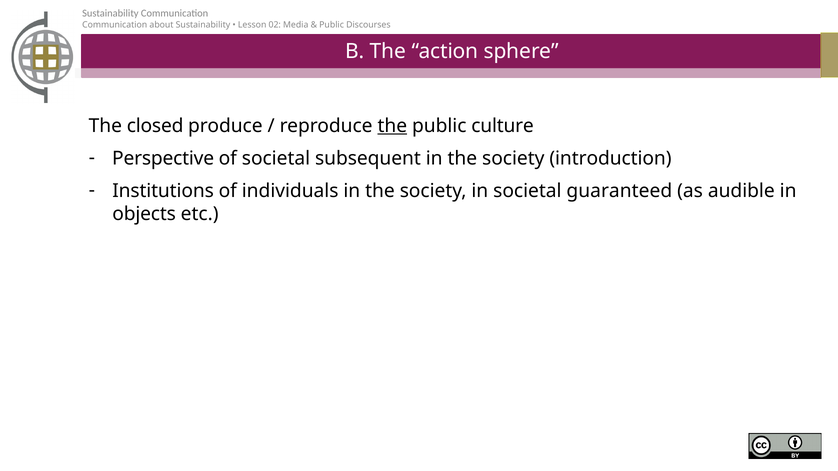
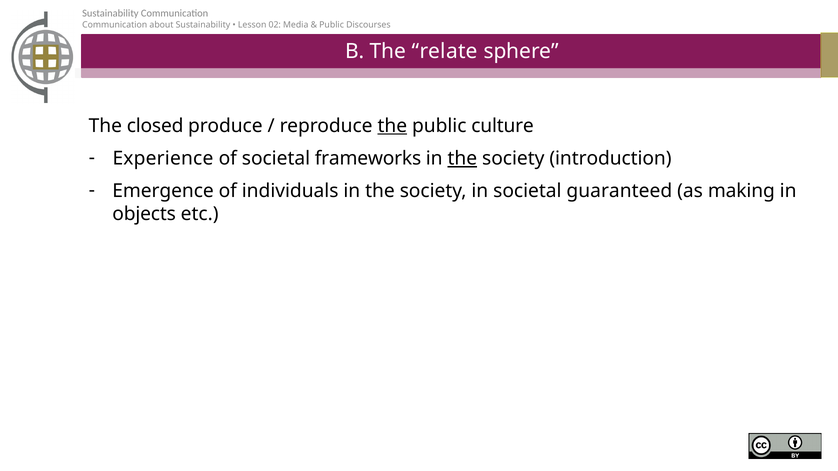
action: action -> relate
Perspective: Perspective -> Experience
subsequent: subsequent -> frameworks
the at (462, 159) underline: none -> present
Institutions: Institutions -> Emergence
audible: audible -> making
